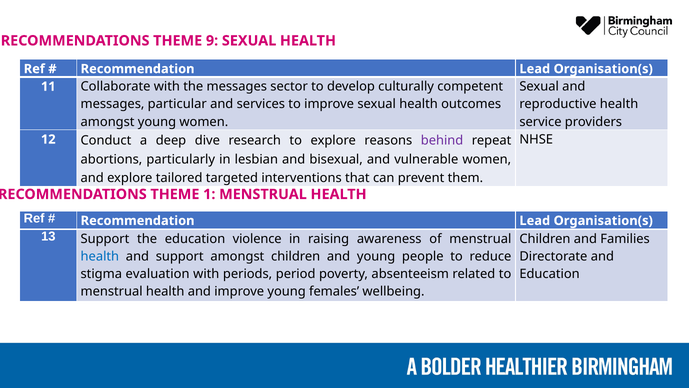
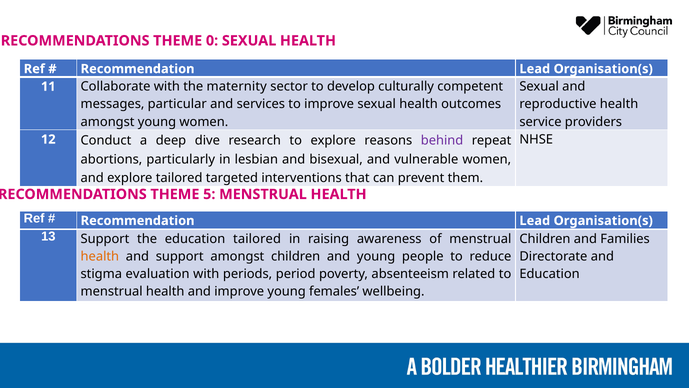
9: 9 -> 0
the messages: messages -> maternity
1: 1 -> 5
education violence: violence -> tailored
health at (100, 256) colour: blue -> orange
